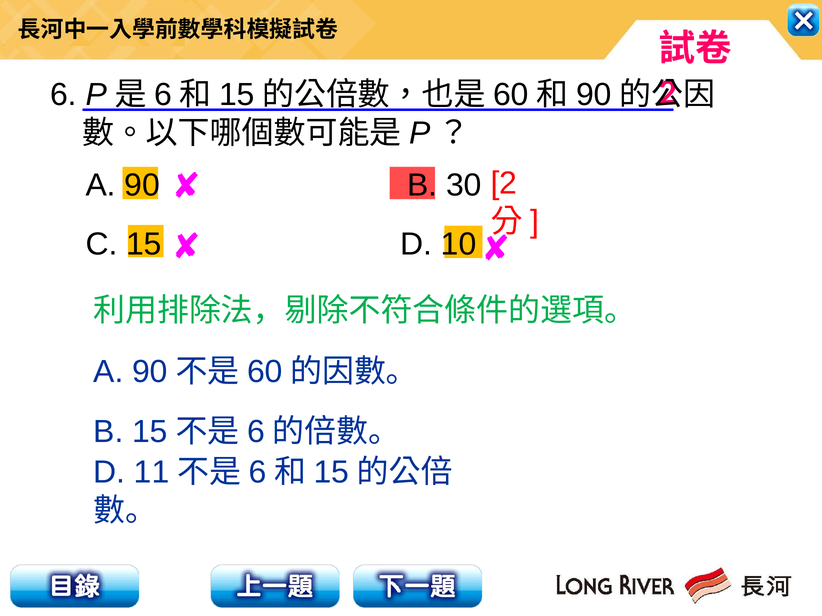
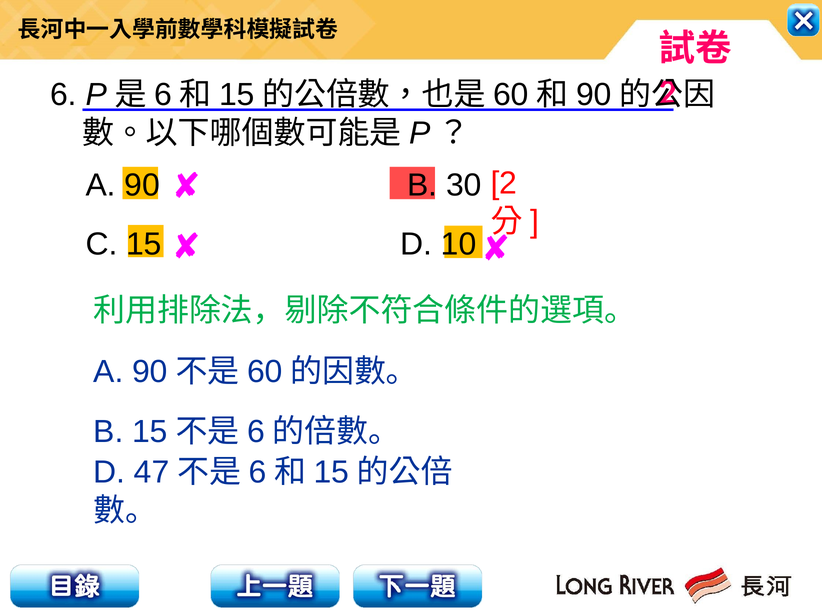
11: 11 -> 47
